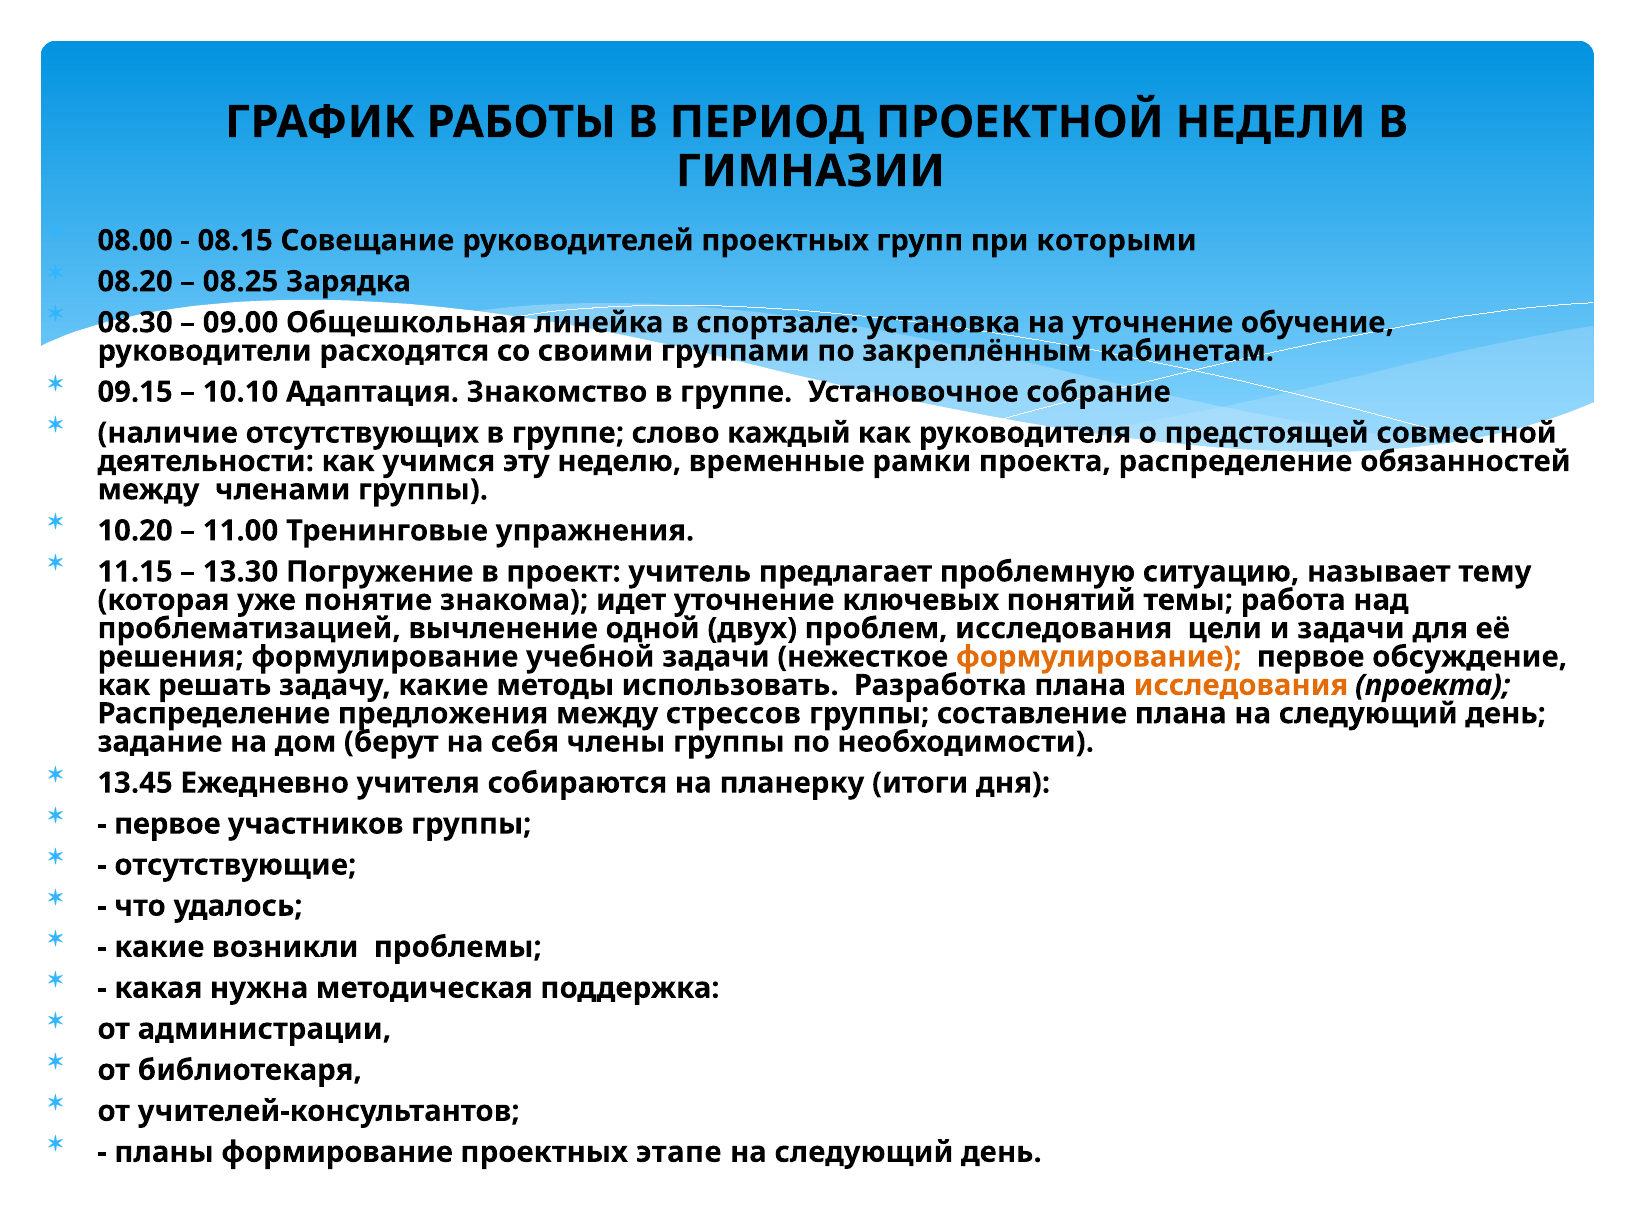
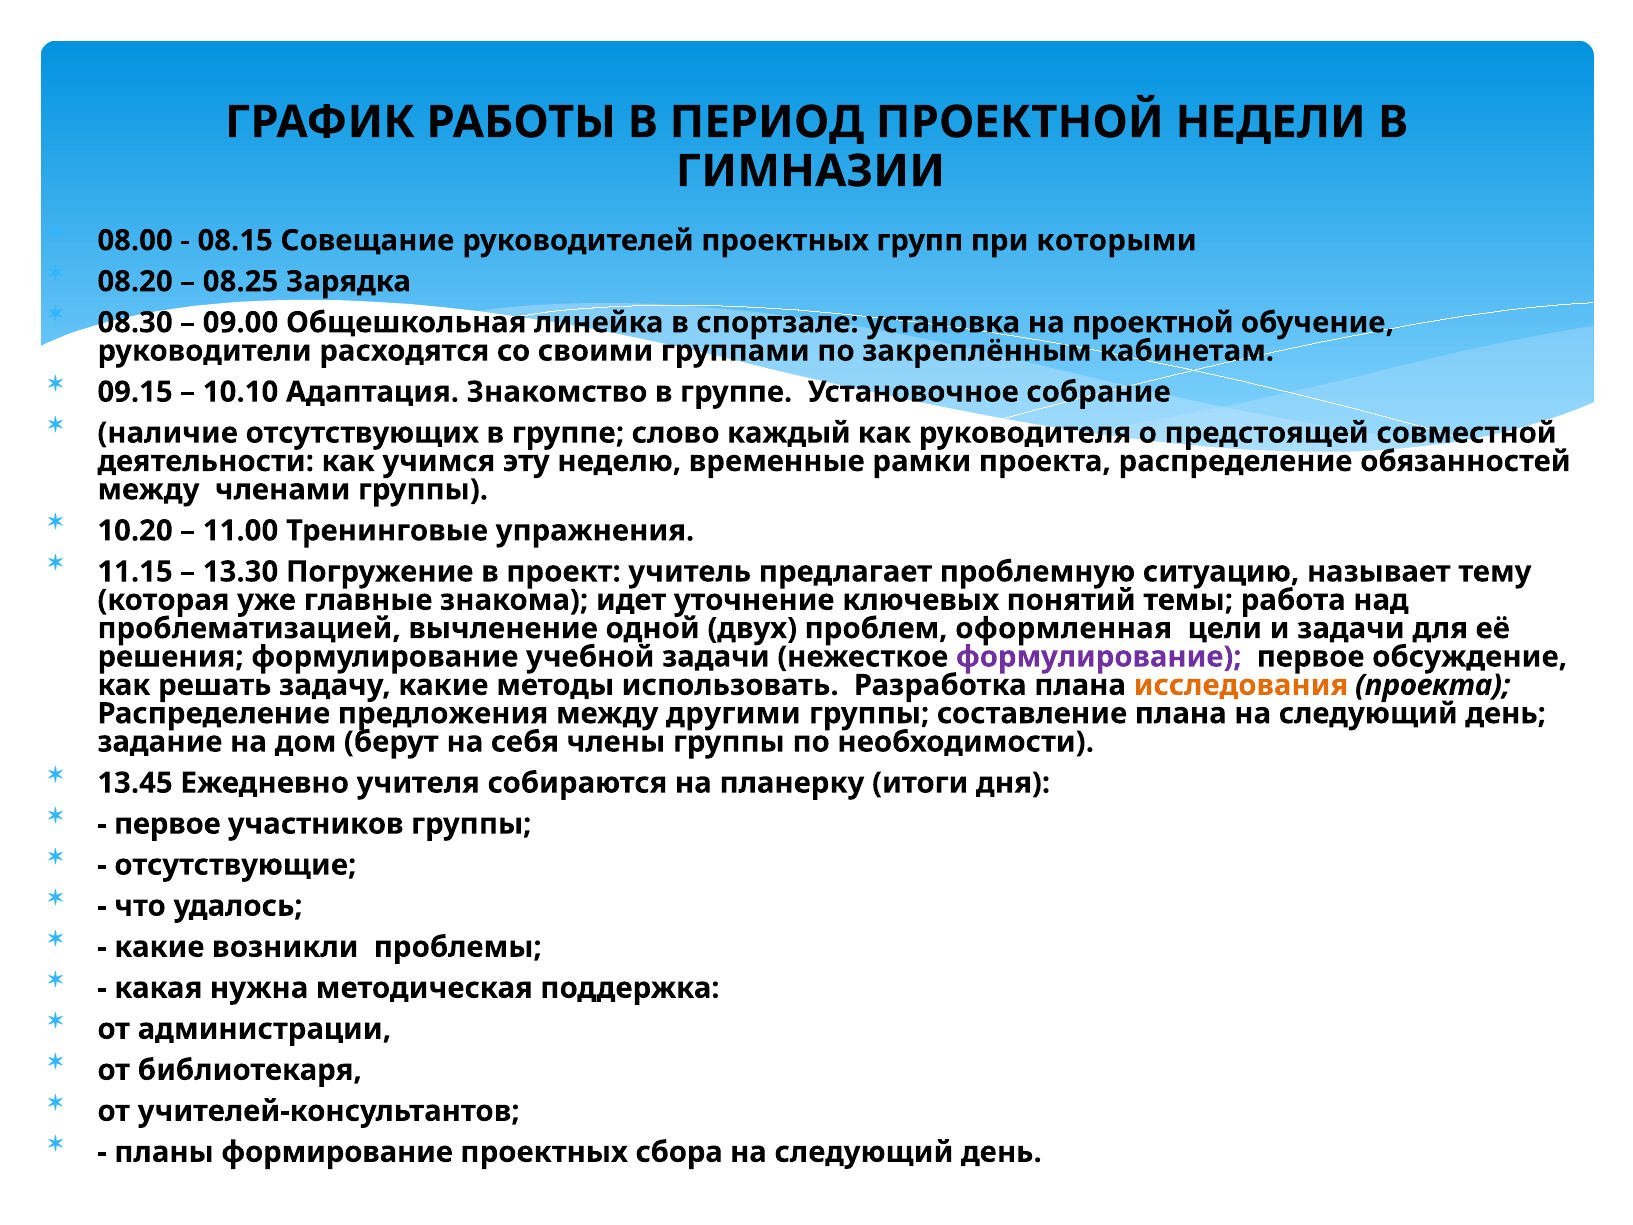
на уточнение: уточнение -> проектной
понятие: понятие -> главные
проблем исследования: исследования -> оформленная
формулирование at (1099, 657) colour: orange -> purple
стрессов: стрессов -> другими
этапе: этапе -> сбора
